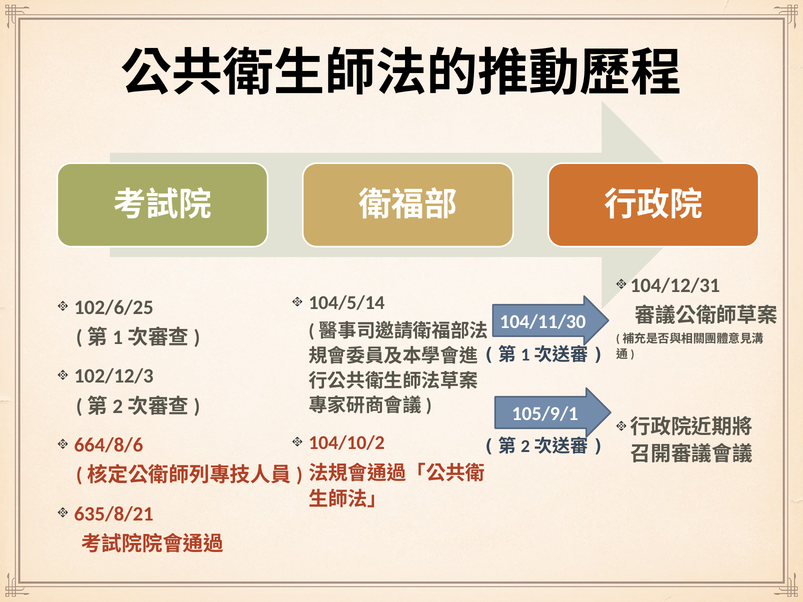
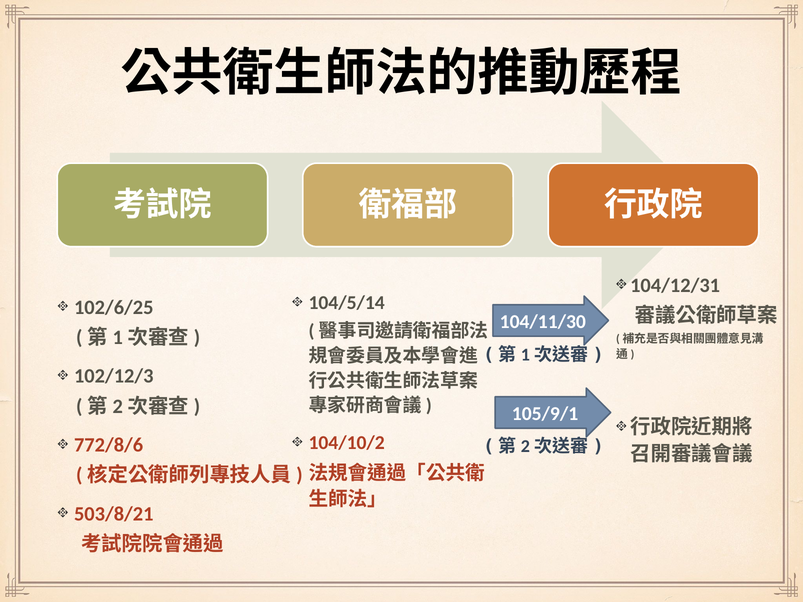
664/8/6: 664/8/6 -> 772/8/6
635/8/21: 635/8/21 -> 503/8/21
